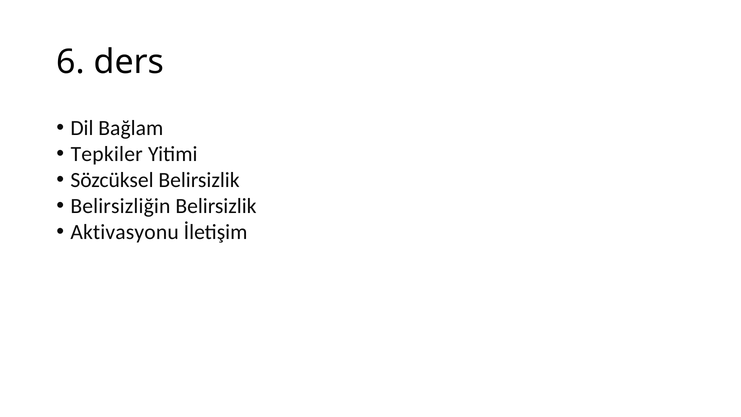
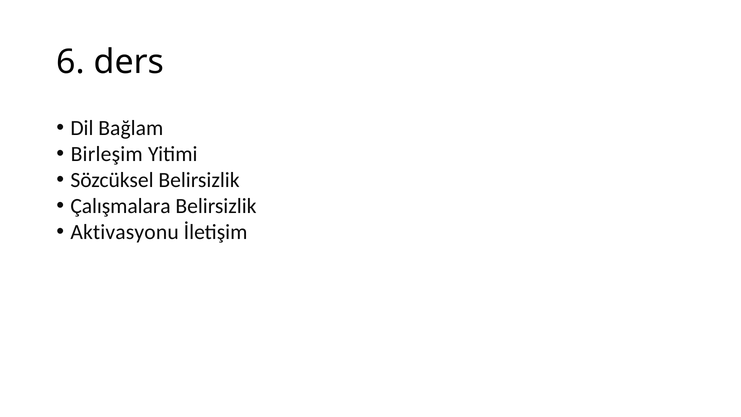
Tepkiler: Tepkiler -> Birleşim
Belirsizliğin: Belirsizliğin -> Çalışmalara
